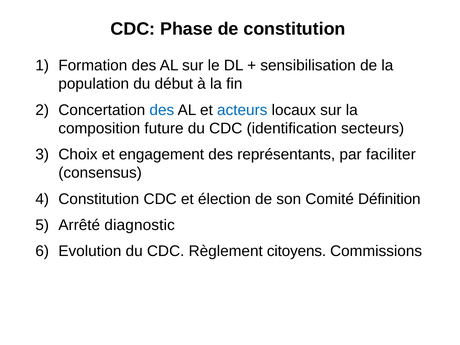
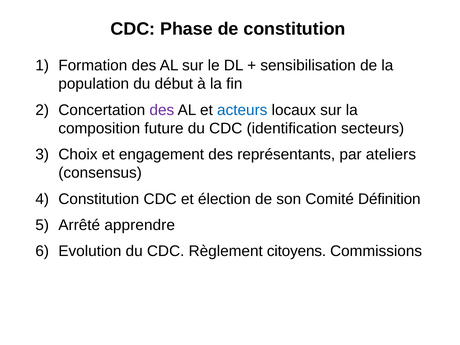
des at (162, 110) colour: blue -> purple
faciliter: faciliter -> ateliers
diagnostic: diagnostic -> apprendre
